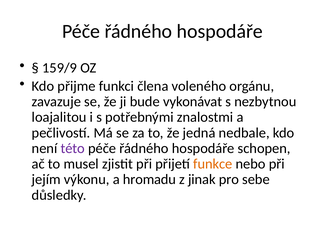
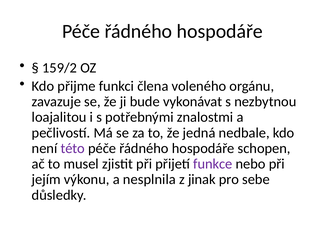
159/9: 159/9 -> 159/2
funkce colour: orange -> purple
hromadu: hromadu -> nesplnila
